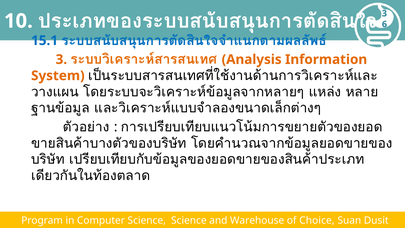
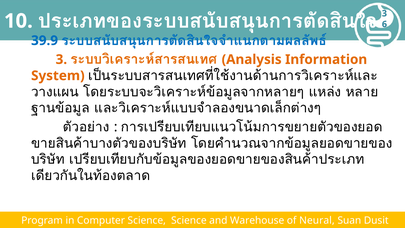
15.1: 15.1 -> 39.9
Choice: Choice -> Neural
